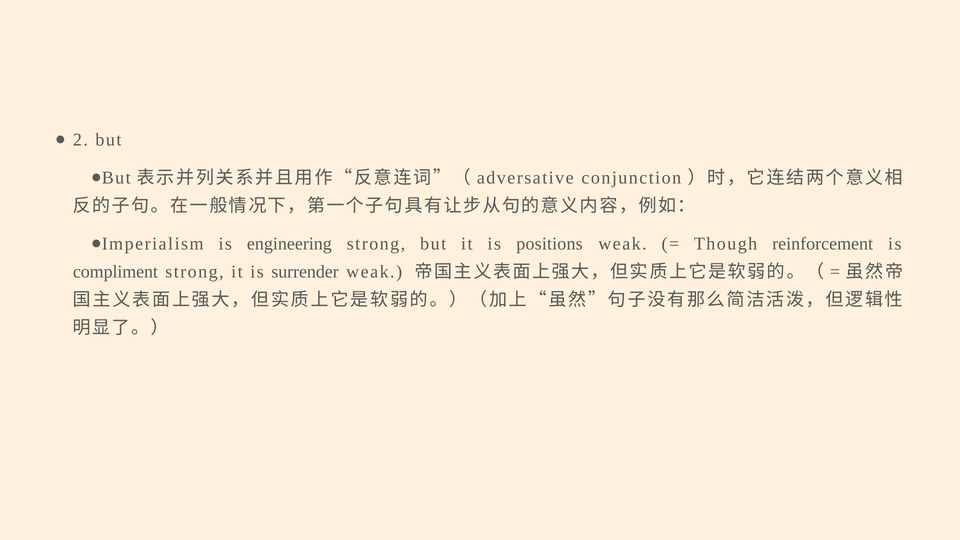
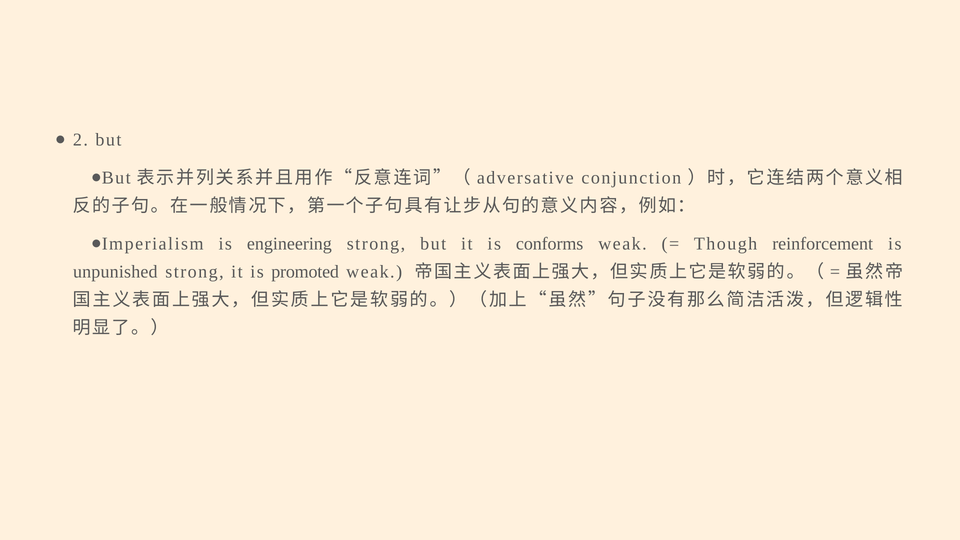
positions: positions -> conforms
compliment: compliment -> unpunished
surrender: surrender -> promoted
